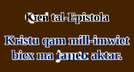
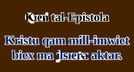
tajjeb: tajjeb -> ilsiera
